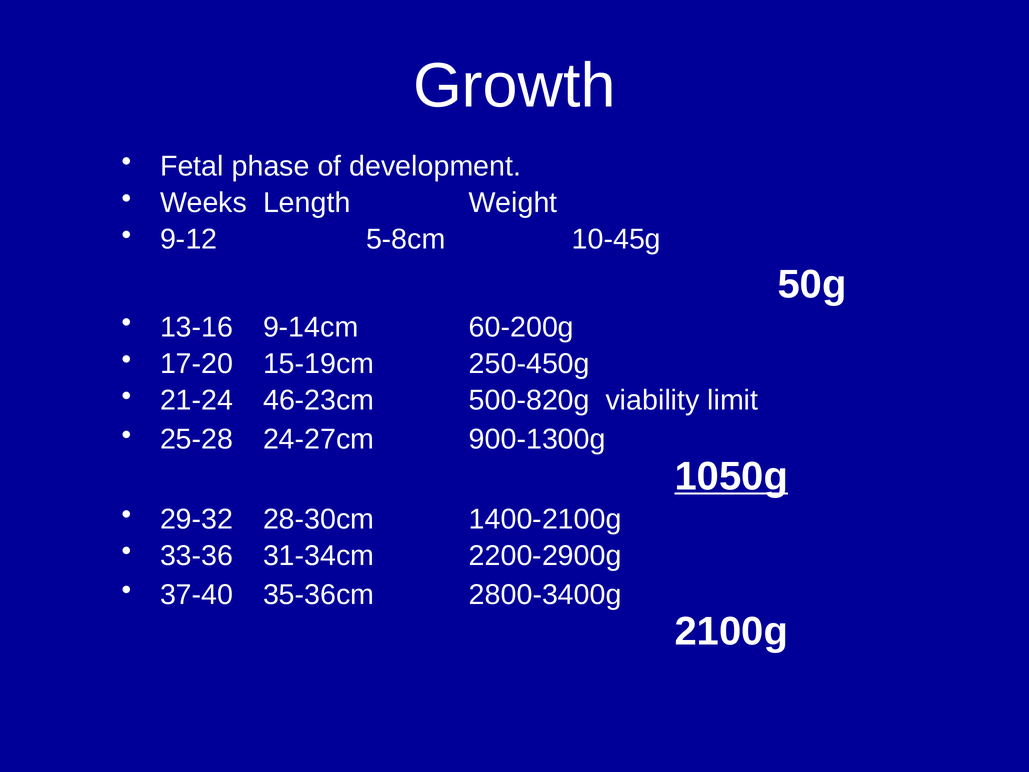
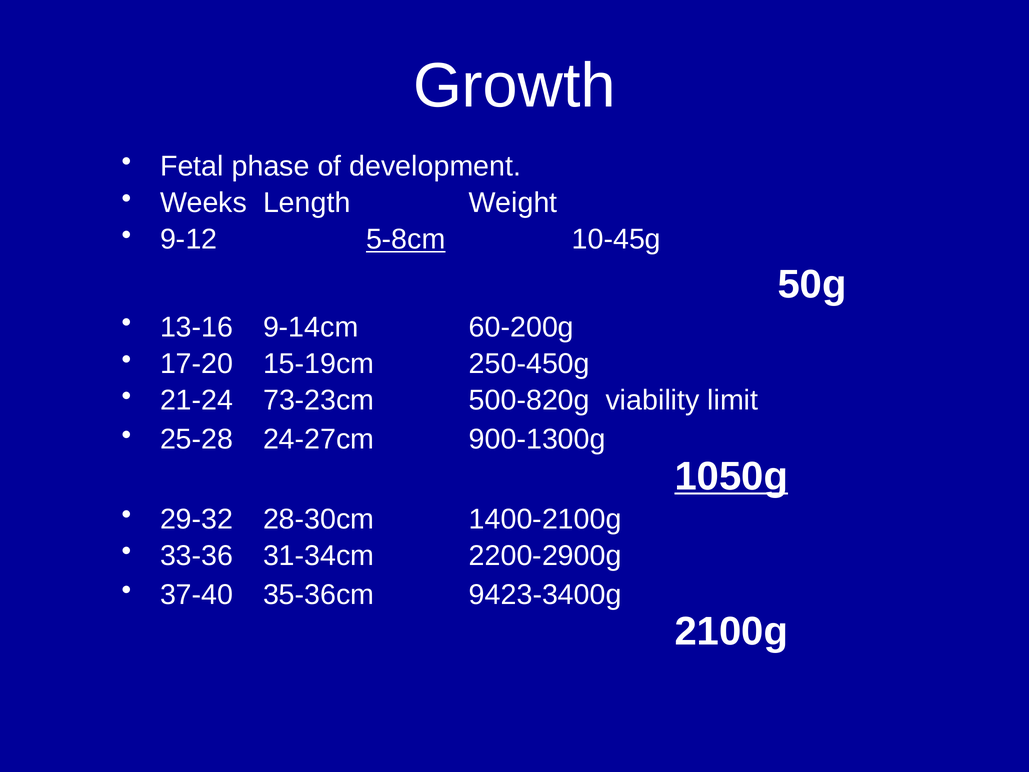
5-8cm underline: none -> present
46-23cm: 46-23cm -> 73-23cm
2800-3400g: 2800-3400g -> 9423-3400g
